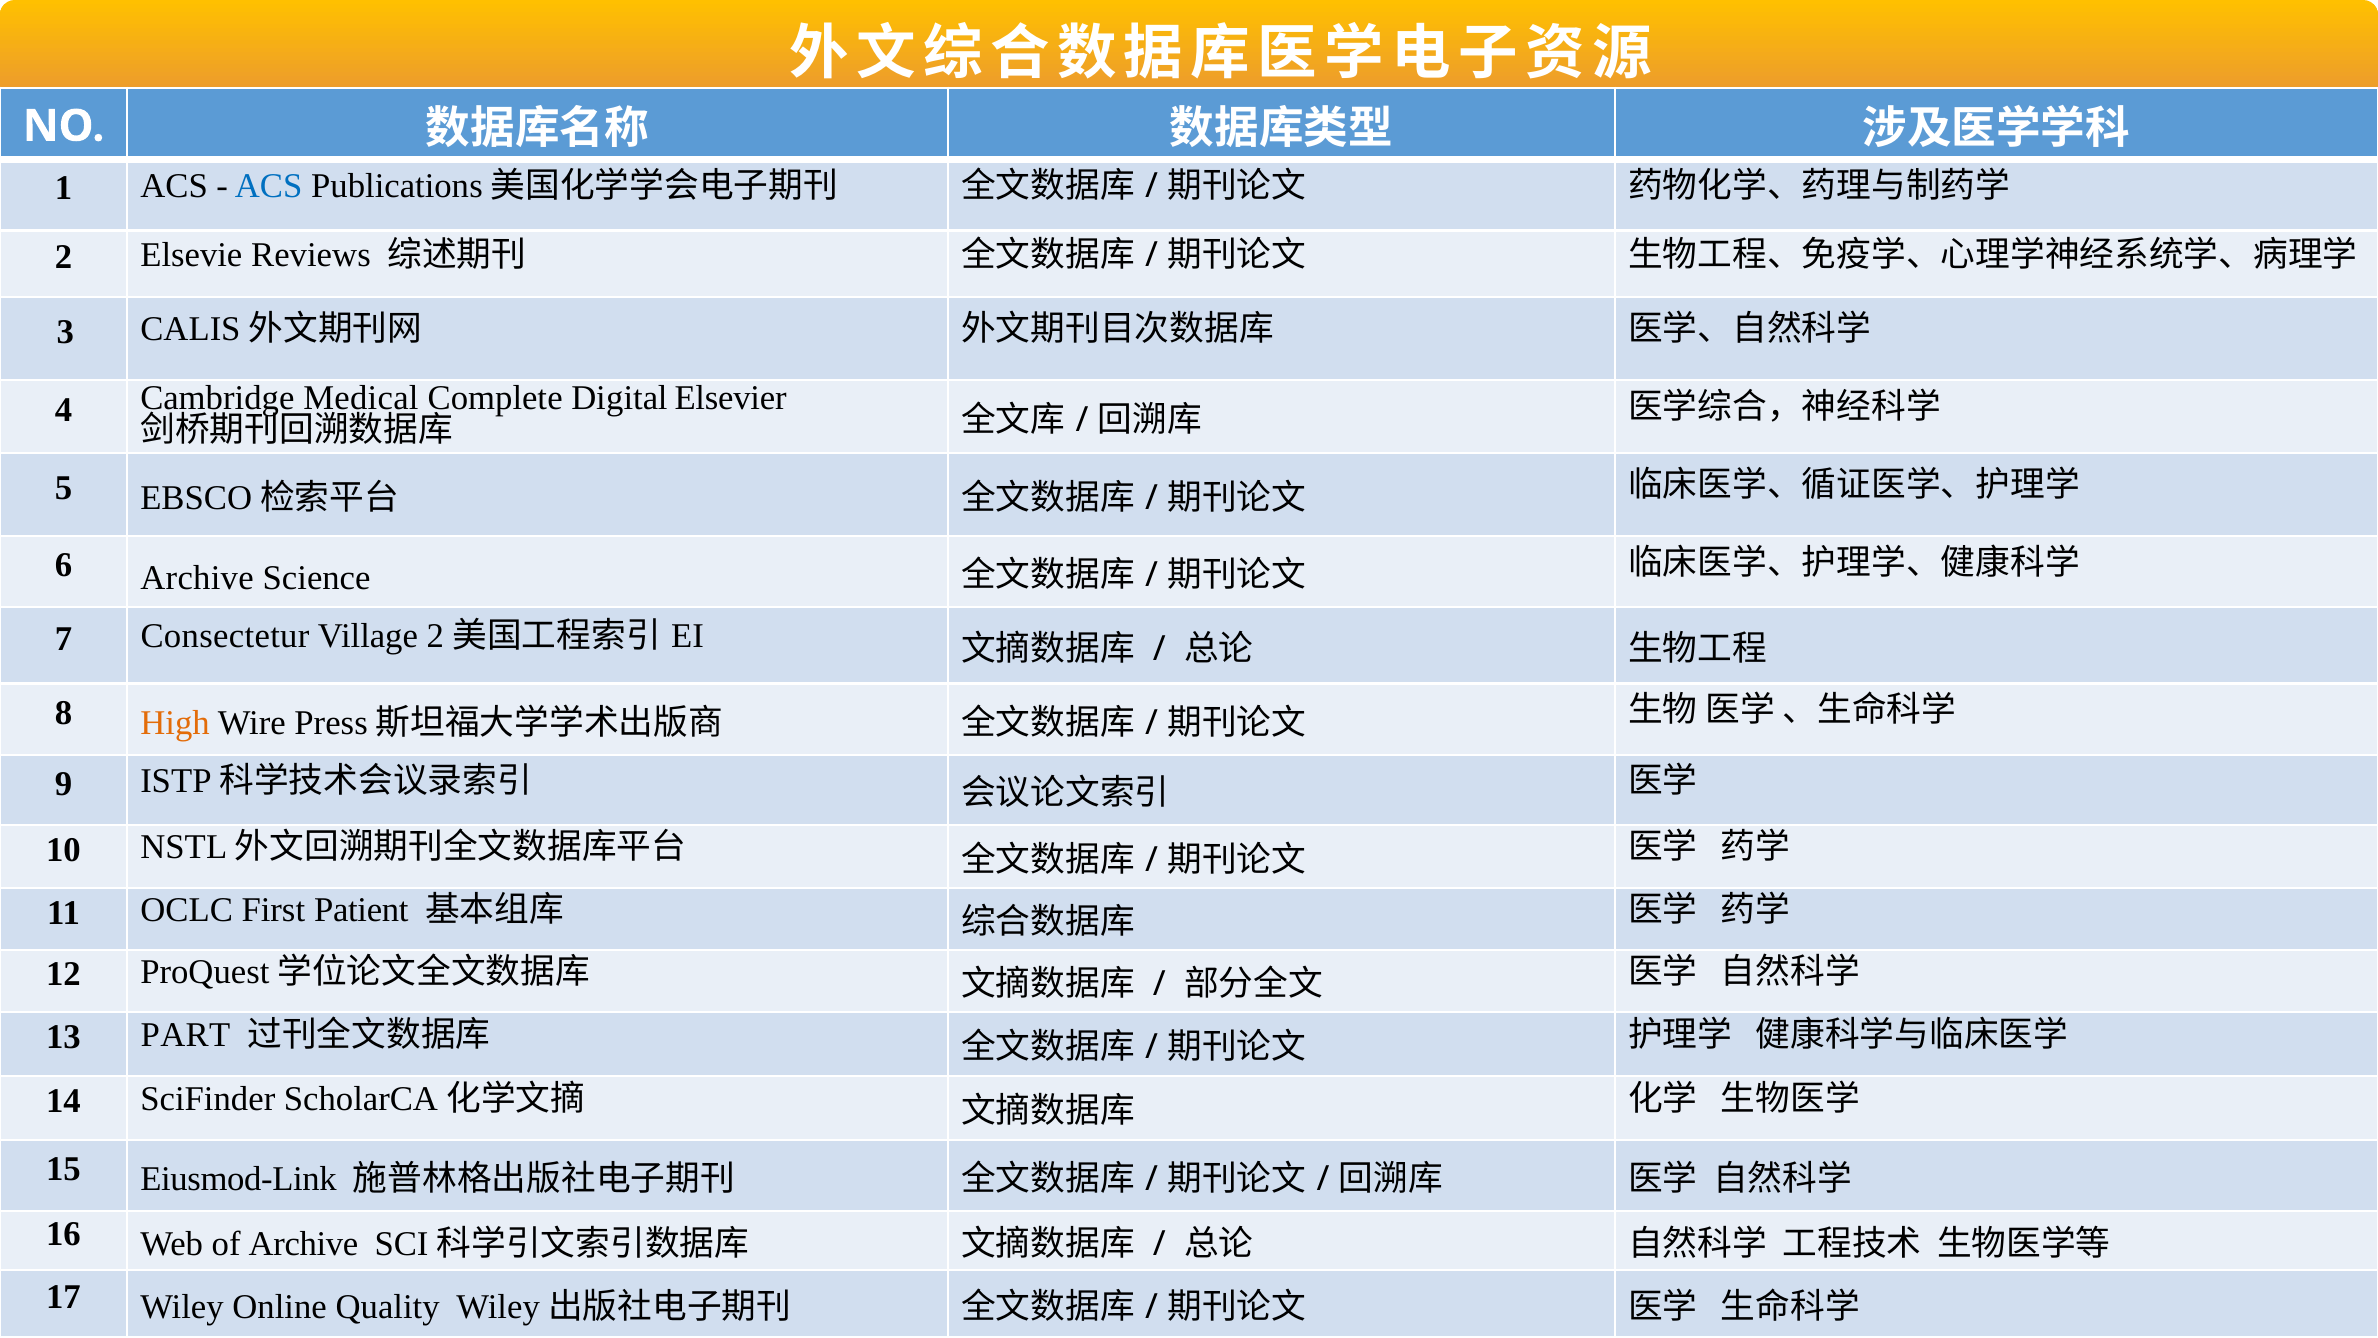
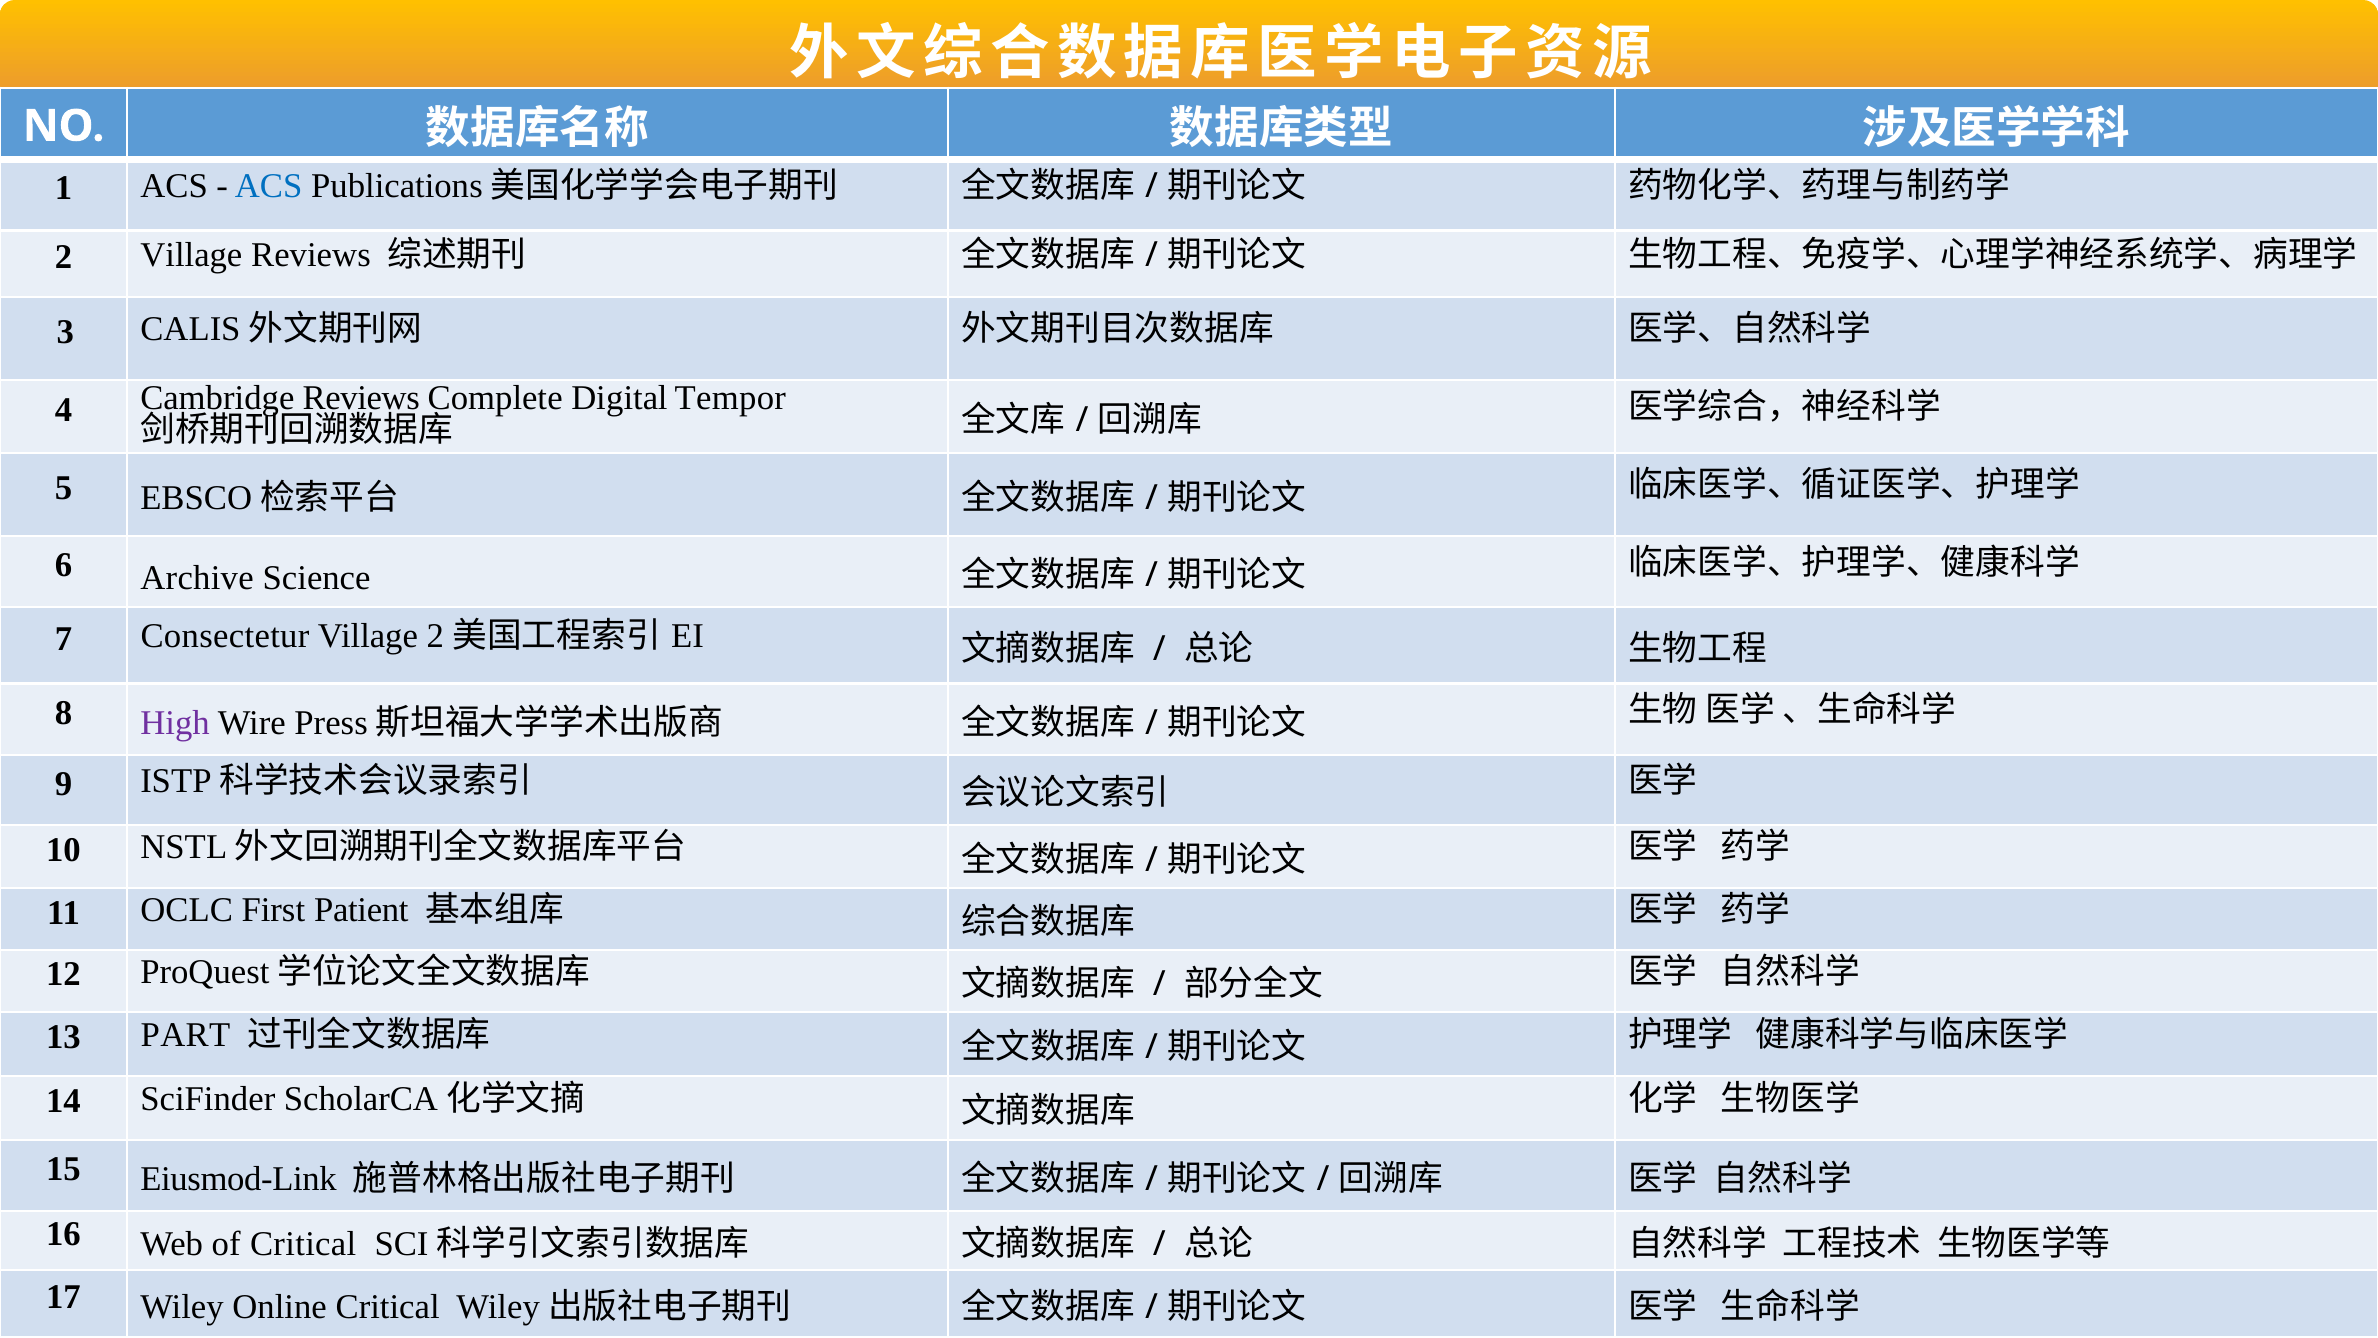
2 Elsevie: Elsevie -> Village
Cambridge Medical: Medical -> Reviews
Digital Elsevier: Elsevier -> Tempor
High colour: orange -> purple
of Archive: Archive -> Critical
Online Quality: Quality -> Critical
